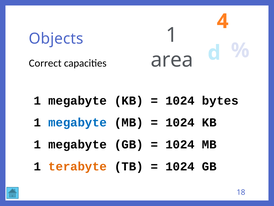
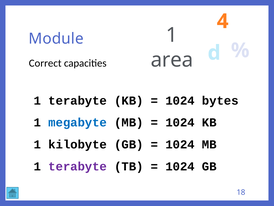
Objects: Objects -> Module
megabyte at (78, 100): megabyte -> terabyte
megabyte at (78, 144): megabyte -> kilobyte
terabyte at (78, 166) colour: orange -> purple
